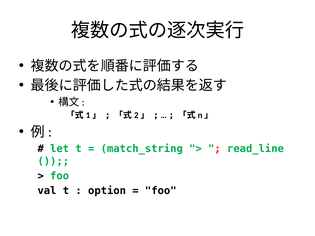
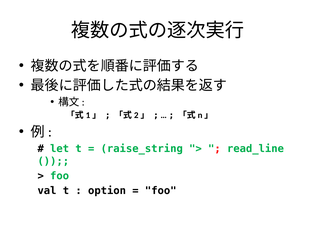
match_string: match_string -> raise_string
